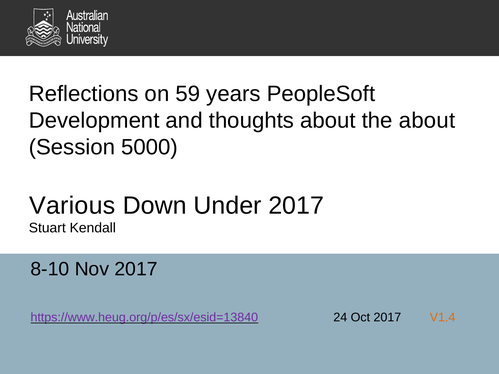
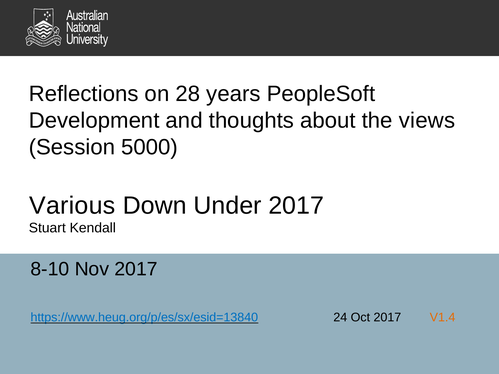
59: 59 -> 28
the about: about -> views
https://www.heug.org/p/es/sx/esid=13840 colour: purple -> blue
